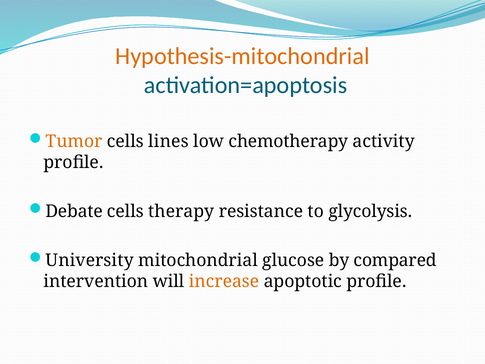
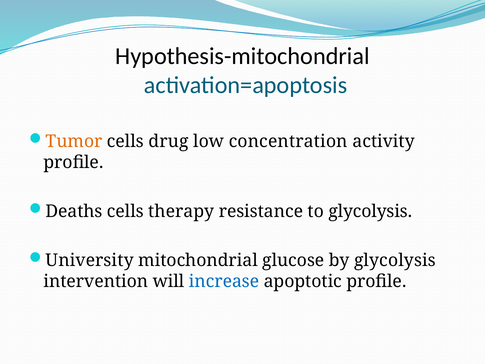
Hypothesis-mitochondrial colour: orange -> black
lines: lines -> drug
chemotherapy: chemotherapy -> concentration
Debate: Debate -> Deaths
by compared: compared -> glycolysis
increase colour: orange -> blue
